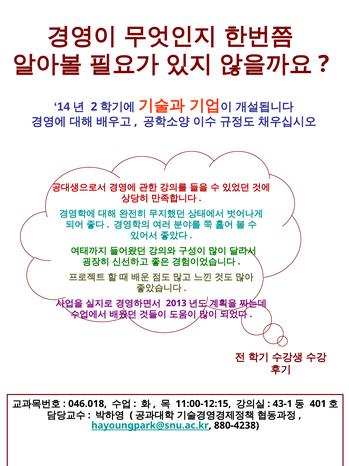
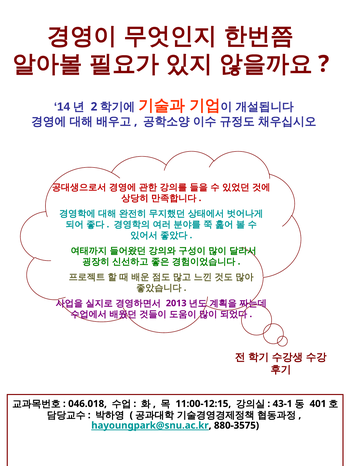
880-4238: 880-4238 -> 880-3575
